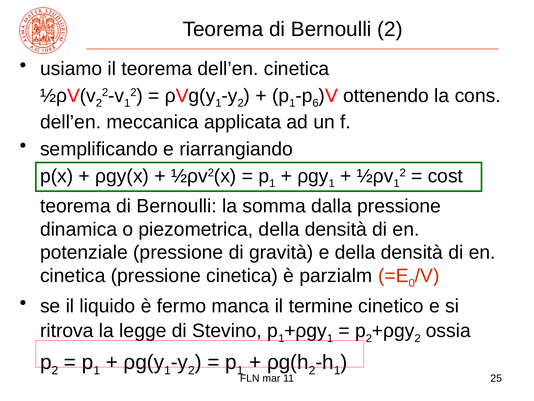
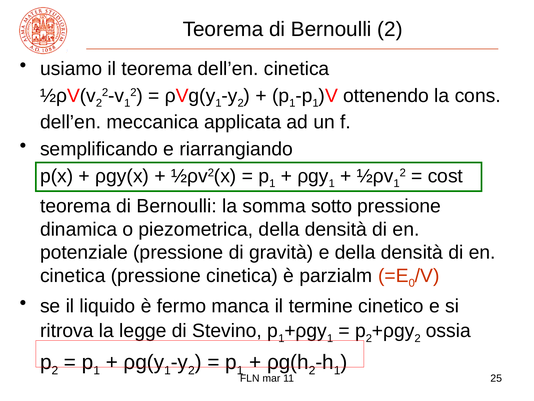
6 at (316, 103): 6 -> 1
dalla: dalla -> sotto
